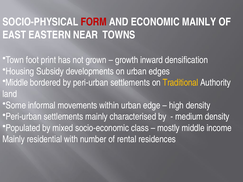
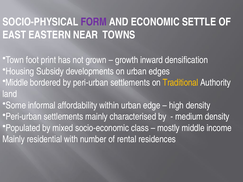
FORM colour: red -> purple
ECONOMIC MAINLY: MAINLY -> SETTLE
movements: movements -> affordability
